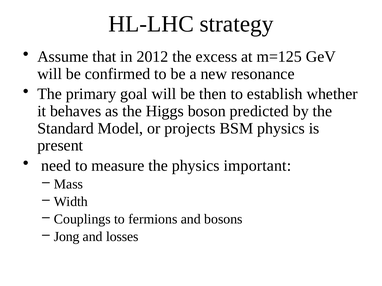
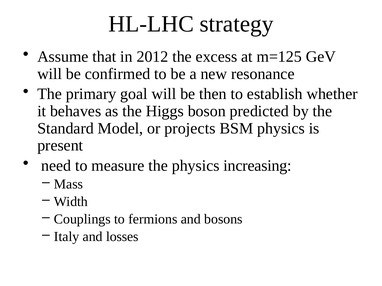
important: important -> increasing
Jong: Jong -> Italy
